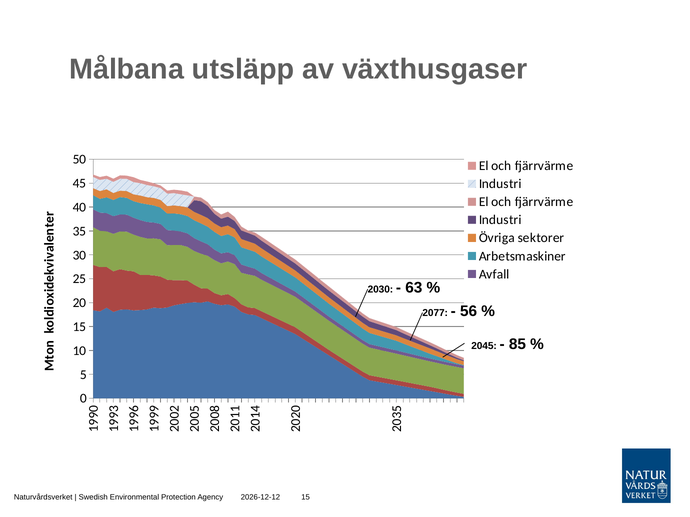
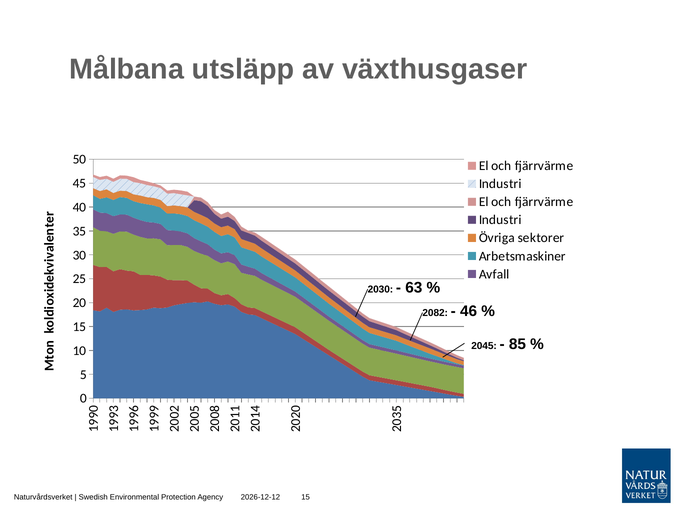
2077: 2077 -> 2082
56: 56 -> 46
